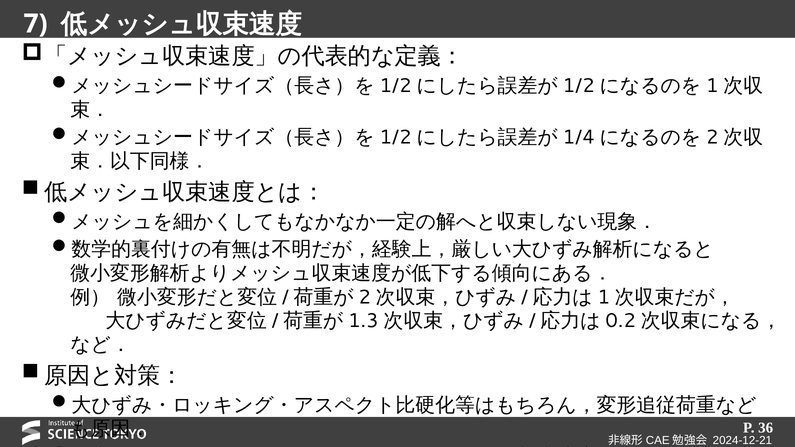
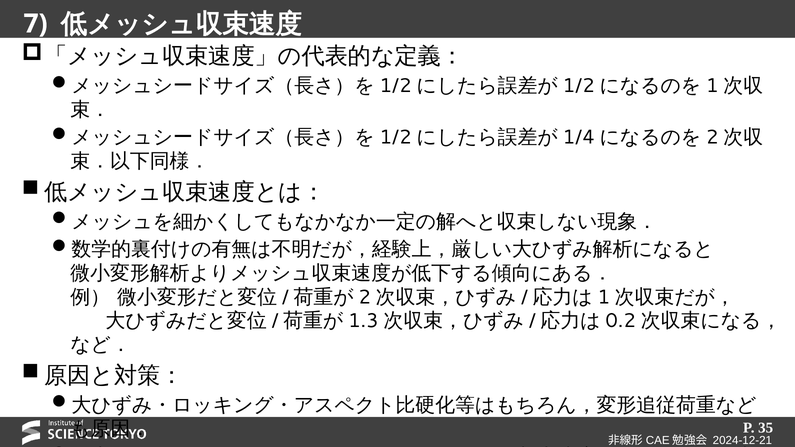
36: 36 -> 35
